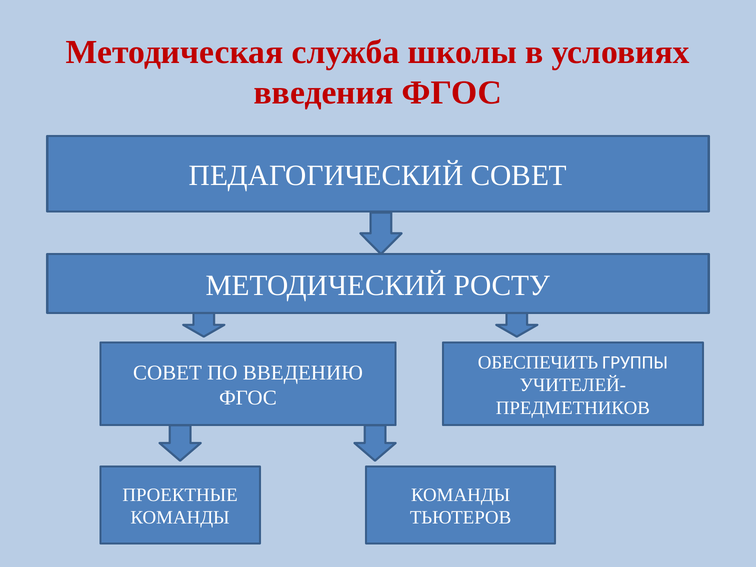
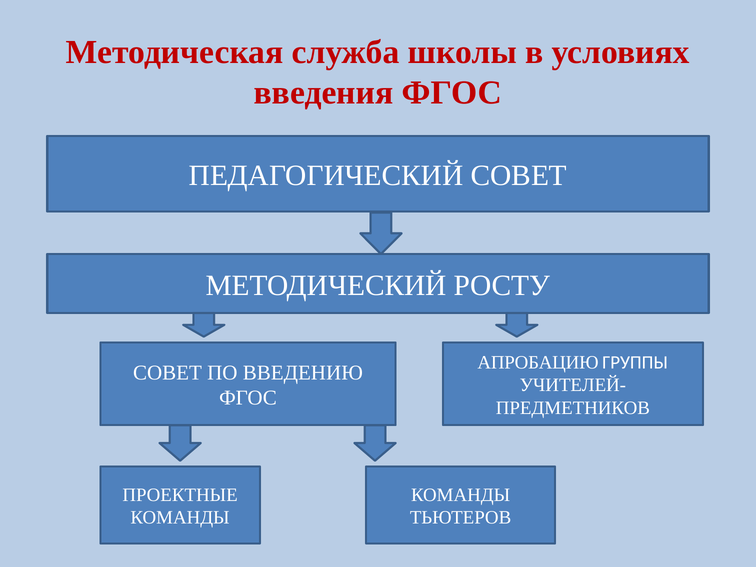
ОБЕСПЕЧИТЬ: ОБЕСПЕЧИТЬ -> АПРОБАЦИЮ
